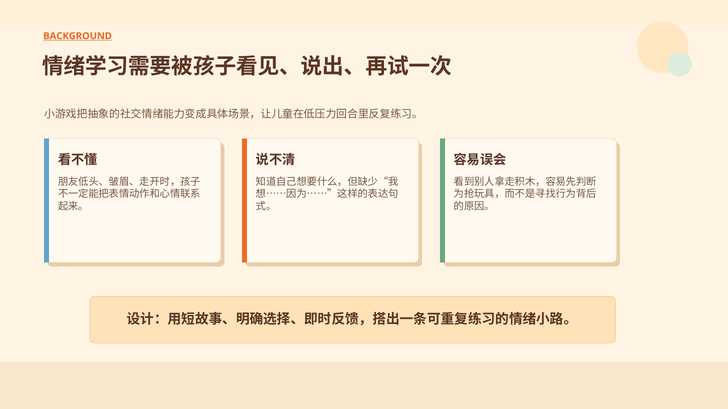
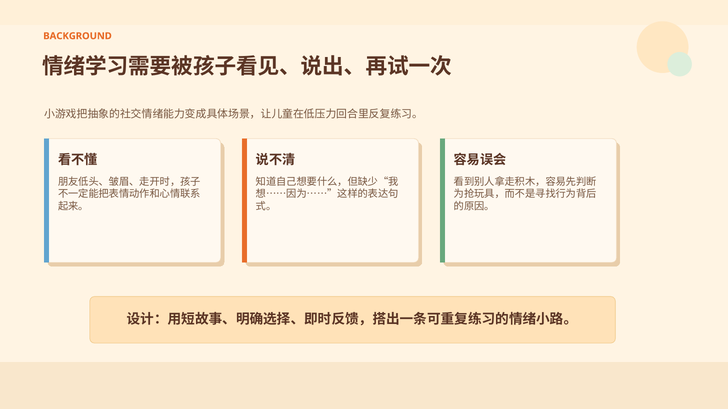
BACKGROUND underline: present -> none
